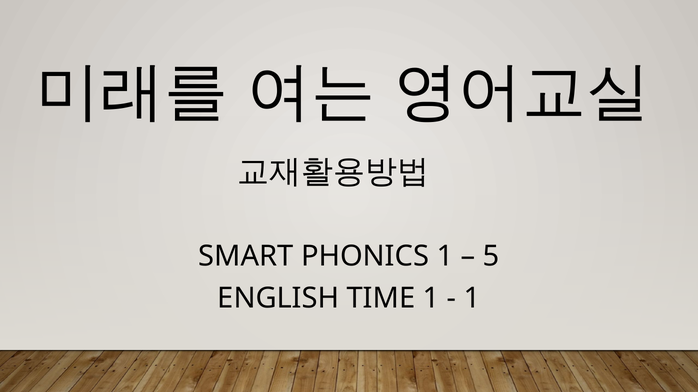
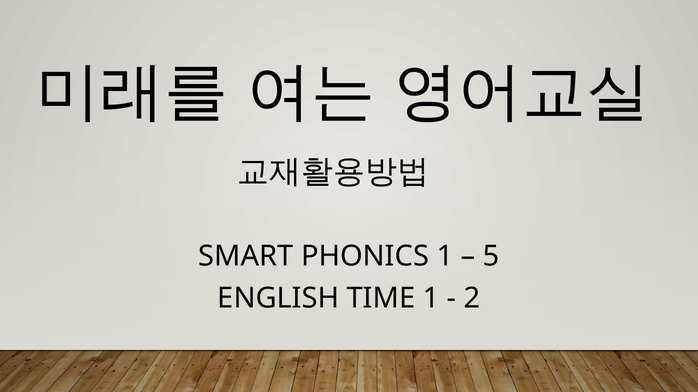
1 at (472, 299): 1 -> 2
